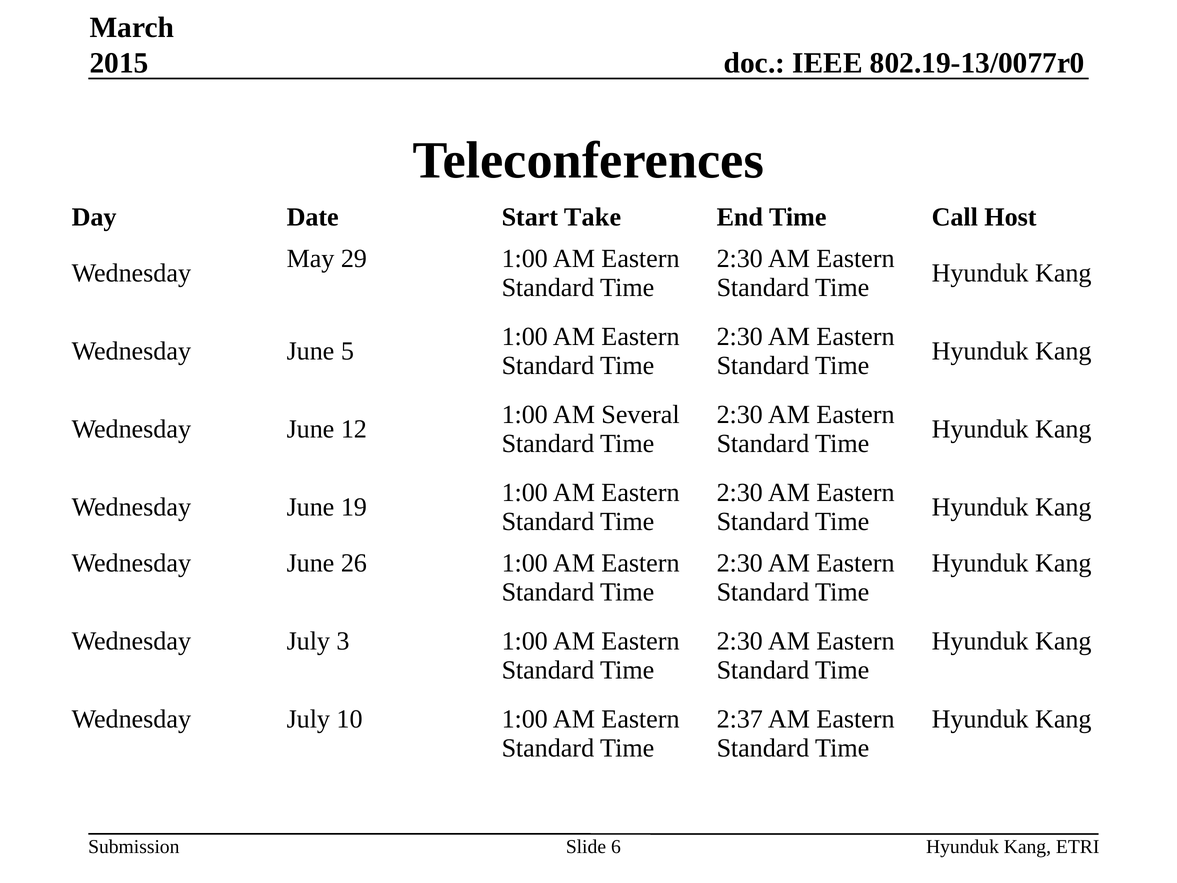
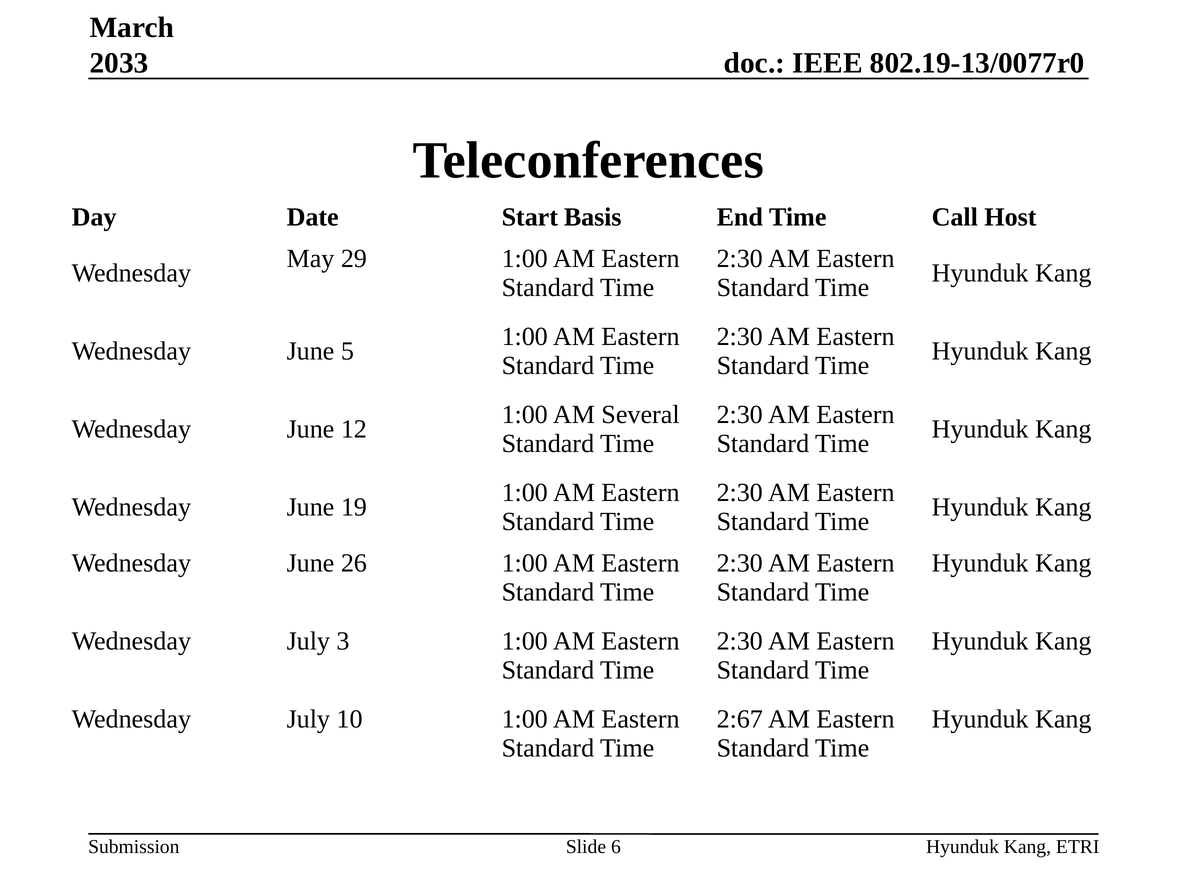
2015: 2015 -> 2033
Take: Take -> Basis
2:37: 2:37 -> 2:67
